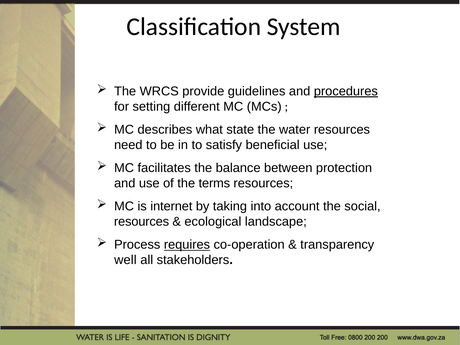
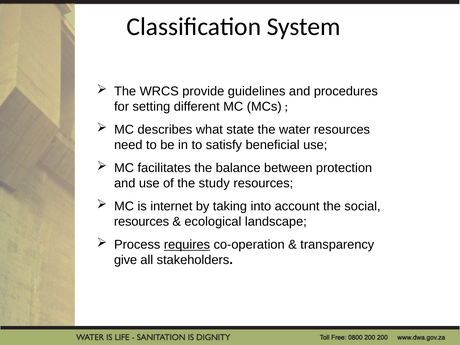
procedures underline: present -> none
terms: terms -> study
well: well -> give
